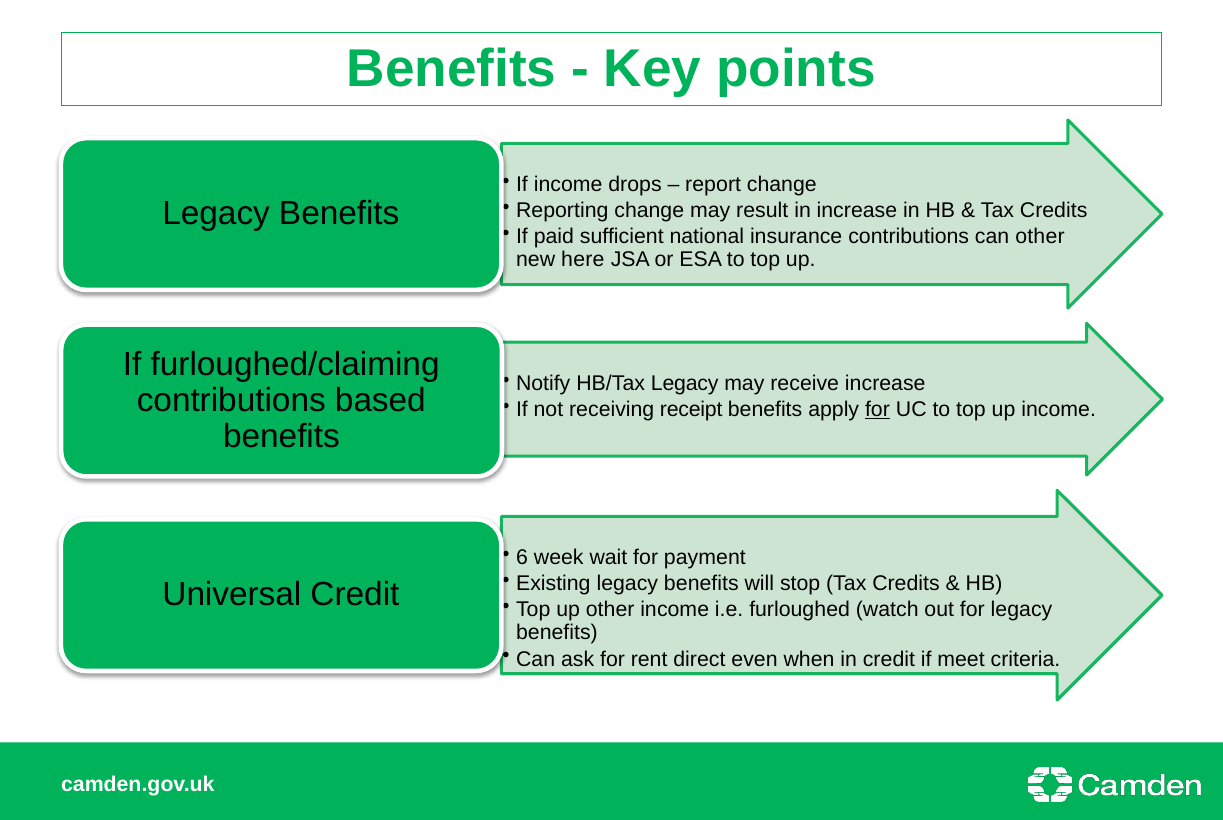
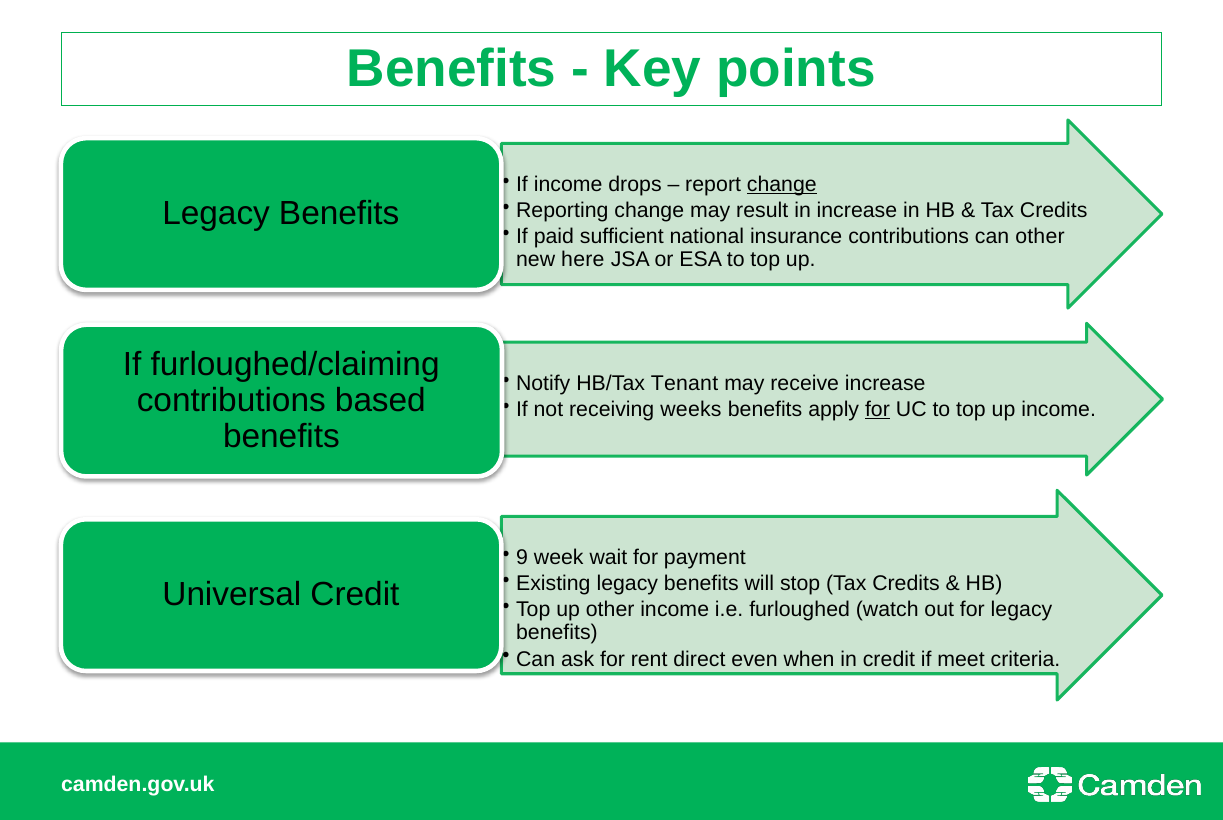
change at (782, 185) underline: none -> present
HB/Tax Legacy: Legacy -> Tenant
receipt: receipt -> weeks
6: 6 -> 9
